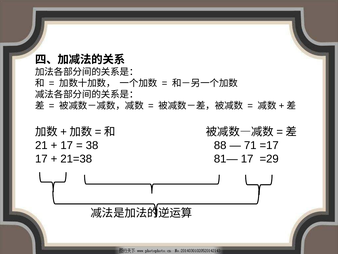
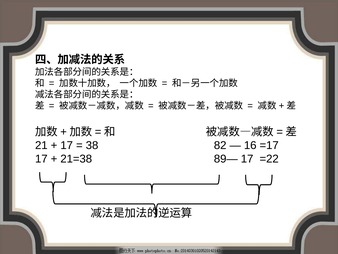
88: 88 -> 82
71: 71 -> 16
81—: 81— -> 89—
=29: =29 -> =22
